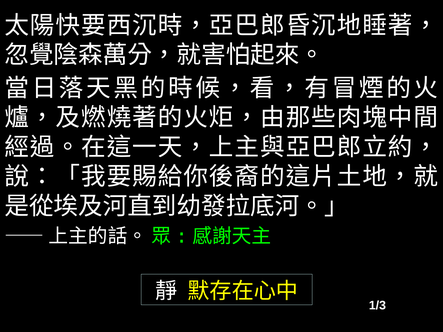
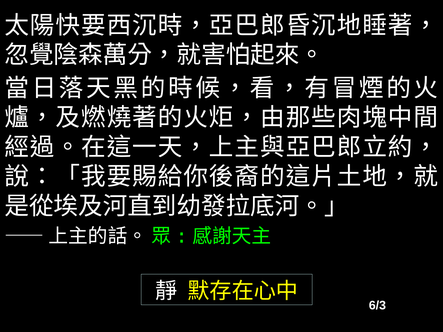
1/3: 1/3 -> 6/3
